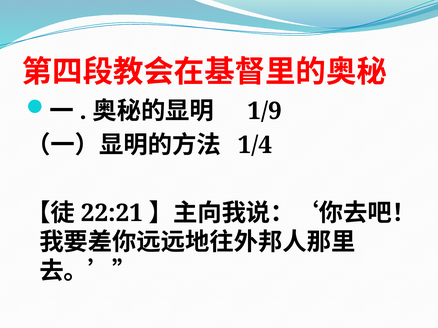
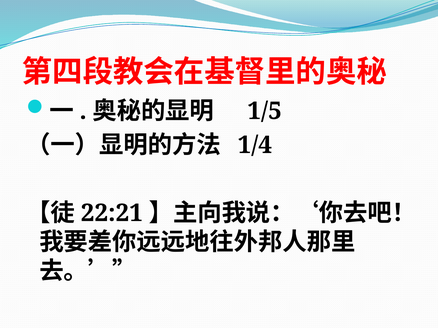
1/9: 1/9 -> 1/5
